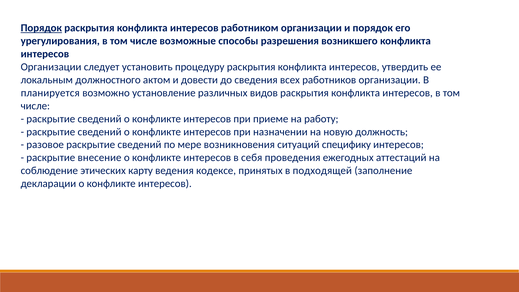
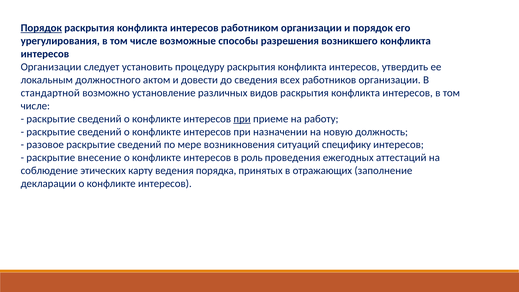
планируется: планируется -> стандартной
при at (242, 119) underline: none -> present
себя: себя -> роль
кодексе: кодексе -> порядка
подходящей: подходящей -> отражающих
